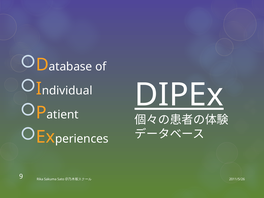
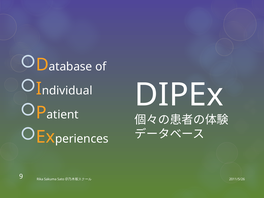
DIPEx underline: present -> none
